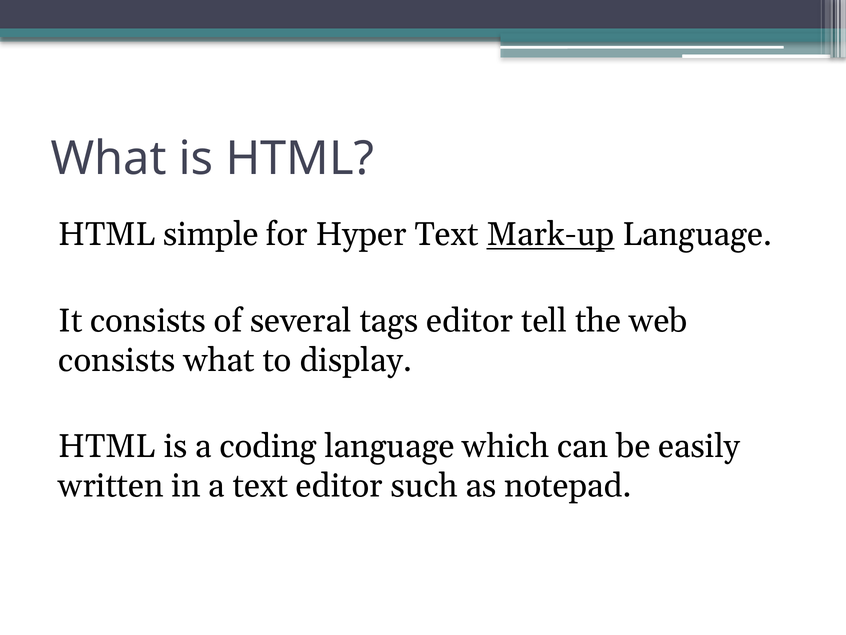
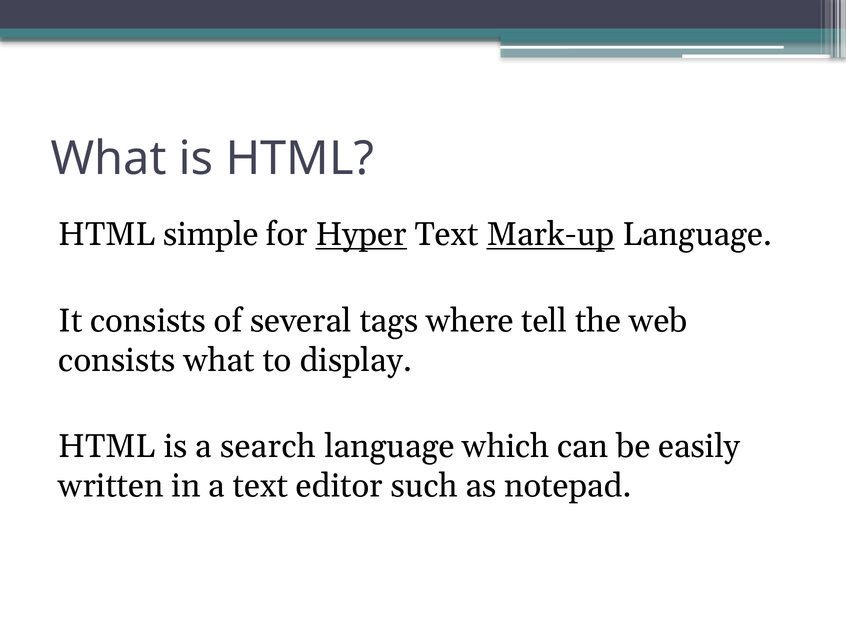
Hyper underline: none -> present
tags editor: editor -> where
coding: coding -> search
